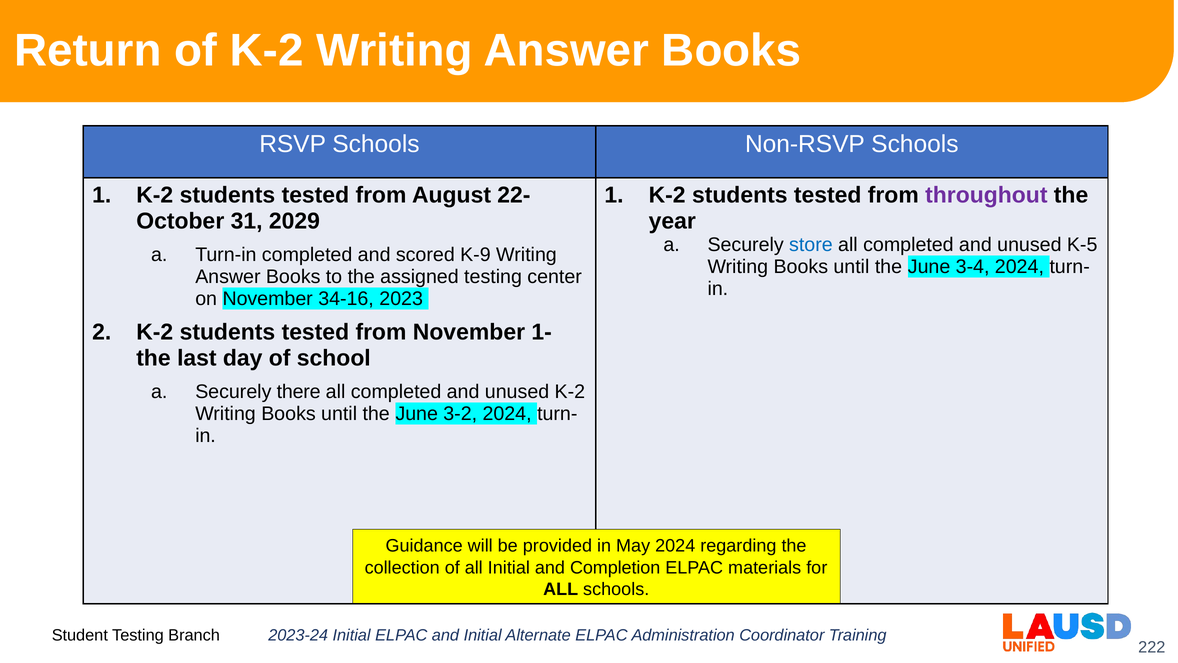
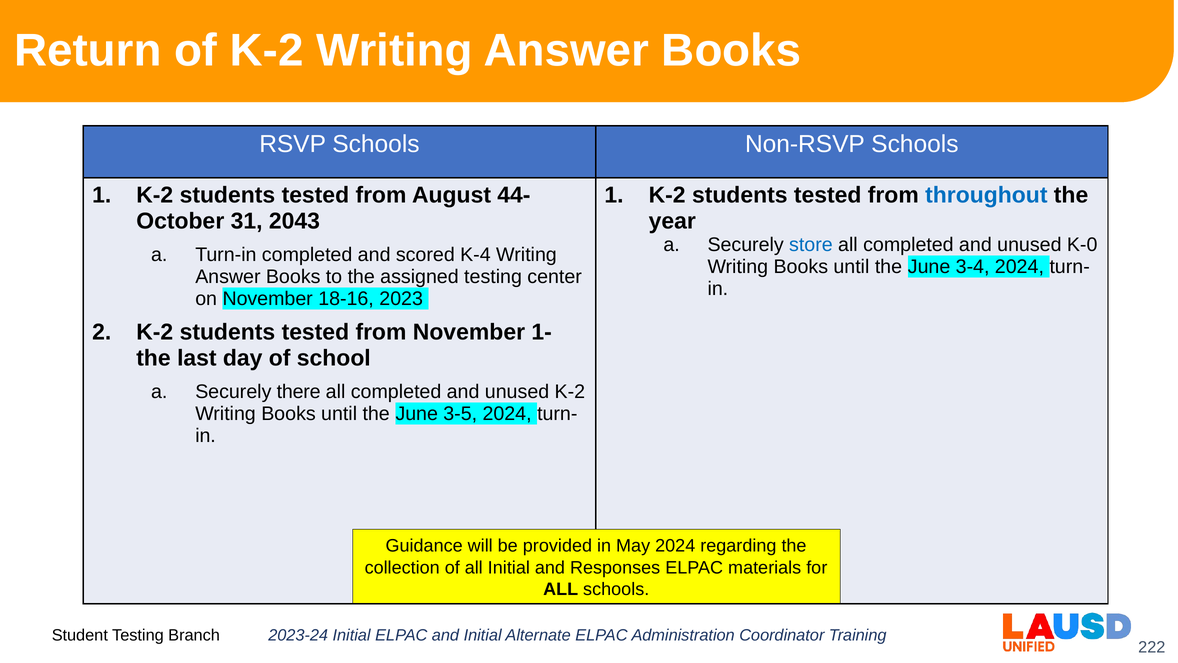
22-: 22- -> 44-
throughout colour: purple -> blue
2029: 2029 -> 2043
K-5: K-5 -> K-0
K-9: K-9 -> K-4
34-16: 34-16 -> 18-16
3-2: 3-2 -> 3-5
Completion: Completion -> Responses
